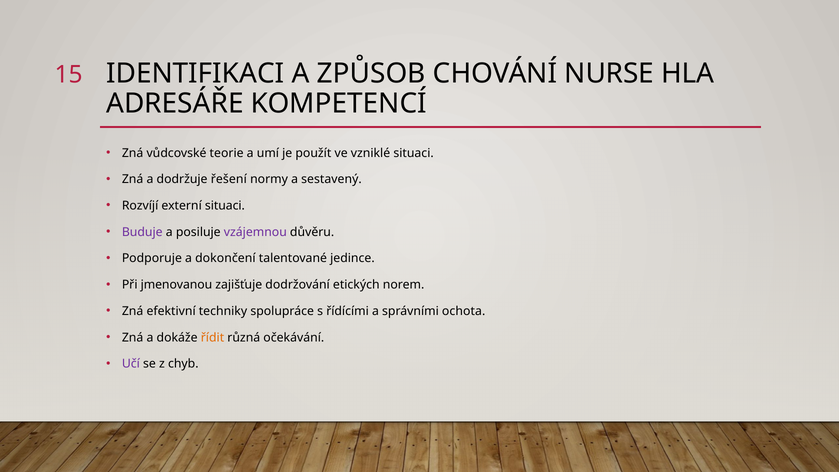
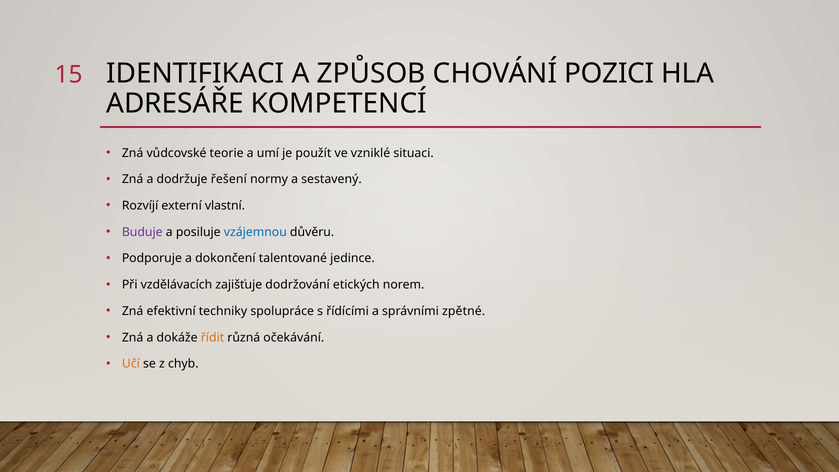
NURSE: NURSE -> POZICI
externí situaci: situaci -> vlastní
vzájemnou colour: purple -> blue
jmenovanou: jmenovanou -> vzdělávacích
ochota: ochota -> zpětné
Učí colour: purple -> orange
